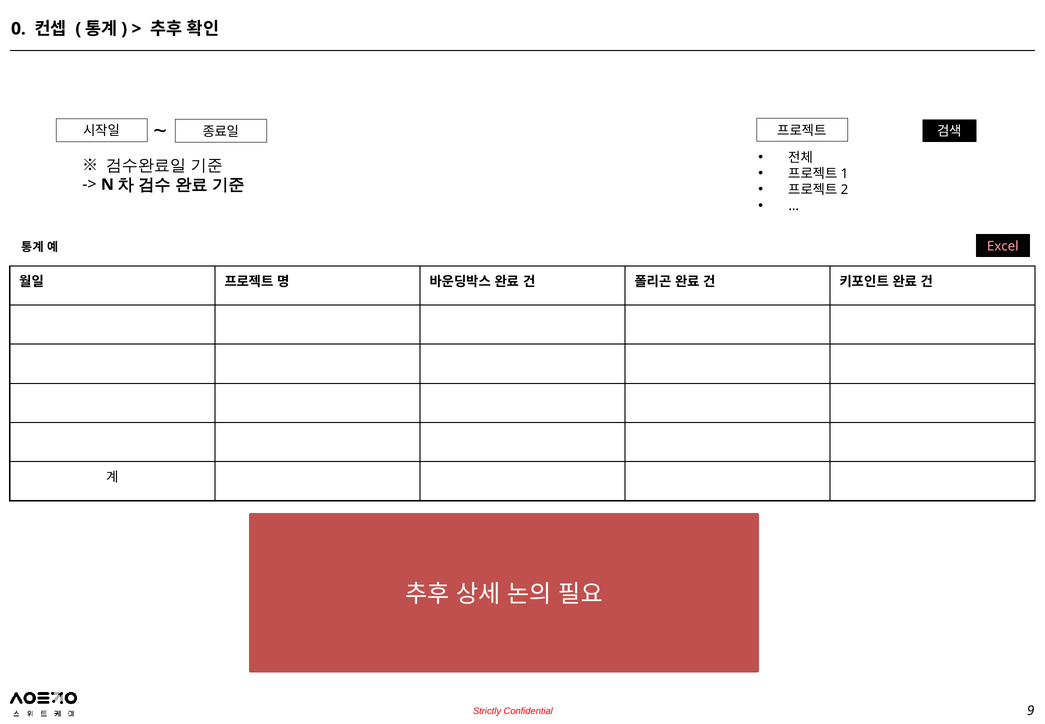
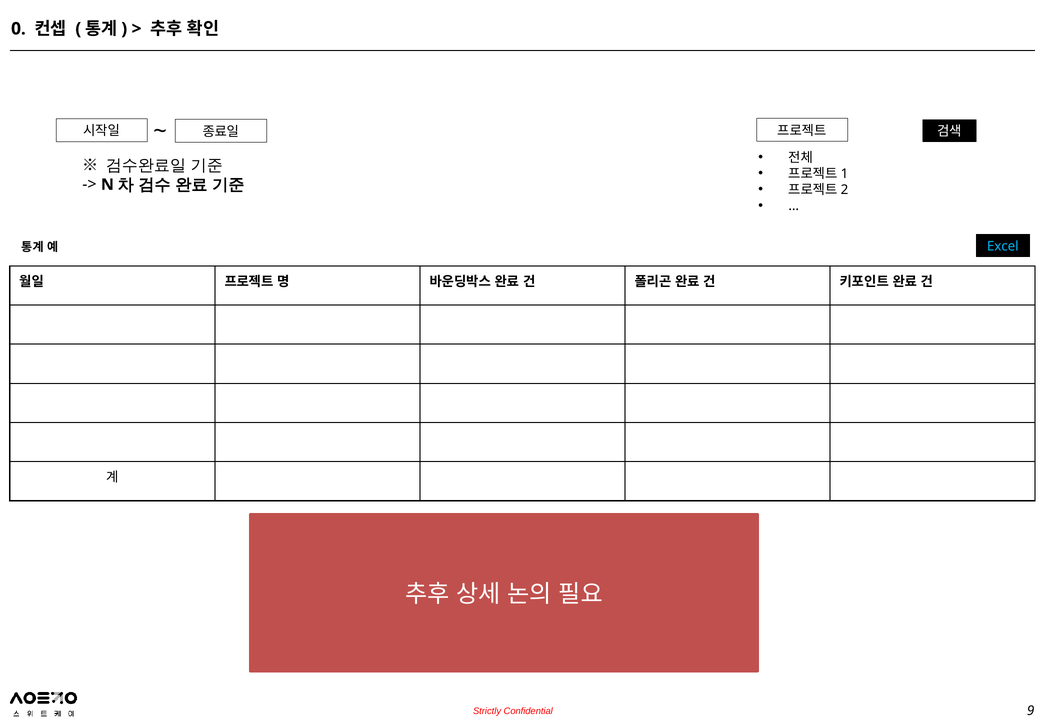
Excel colour: pink -> light blue
